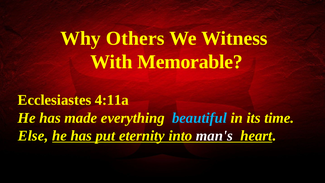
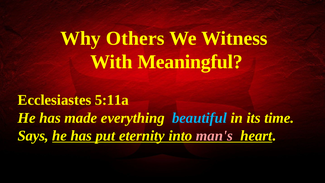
Memorable: Memorable -> Meaningful
4:11a: 4:11a -> 5:11a
Else: Else -> Says
man's colour: white -> pink
